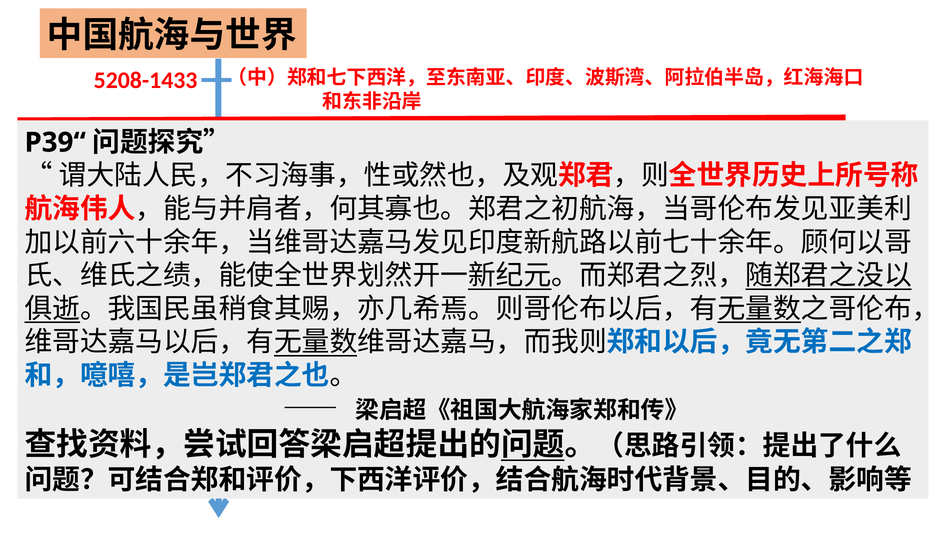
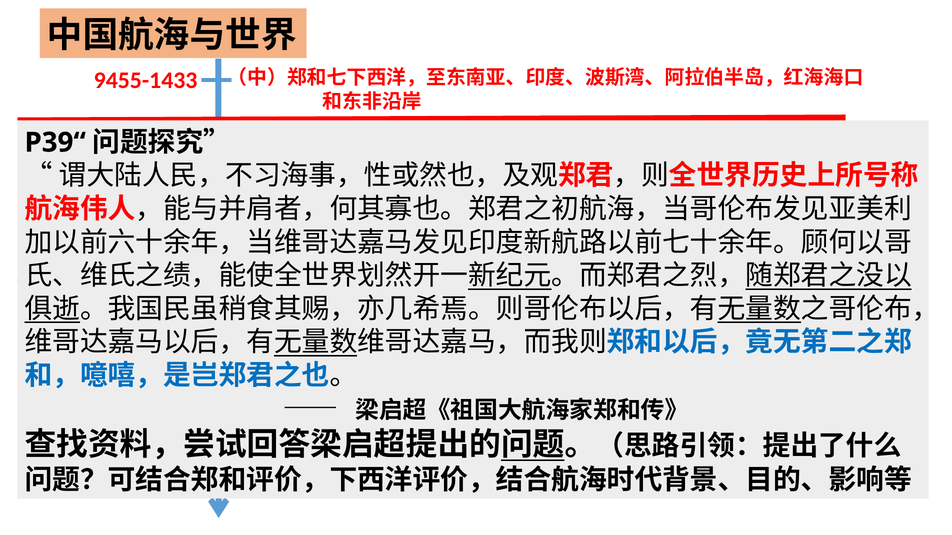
5208-1433: 5208-1433 -> 9455-1433
